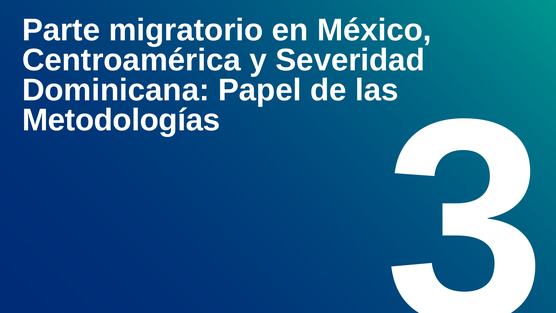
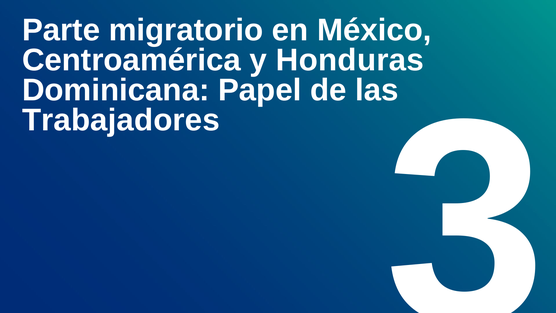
Severidad: Severidad -> Honduras
Metodologías: Metodologías -> Trabajadores
